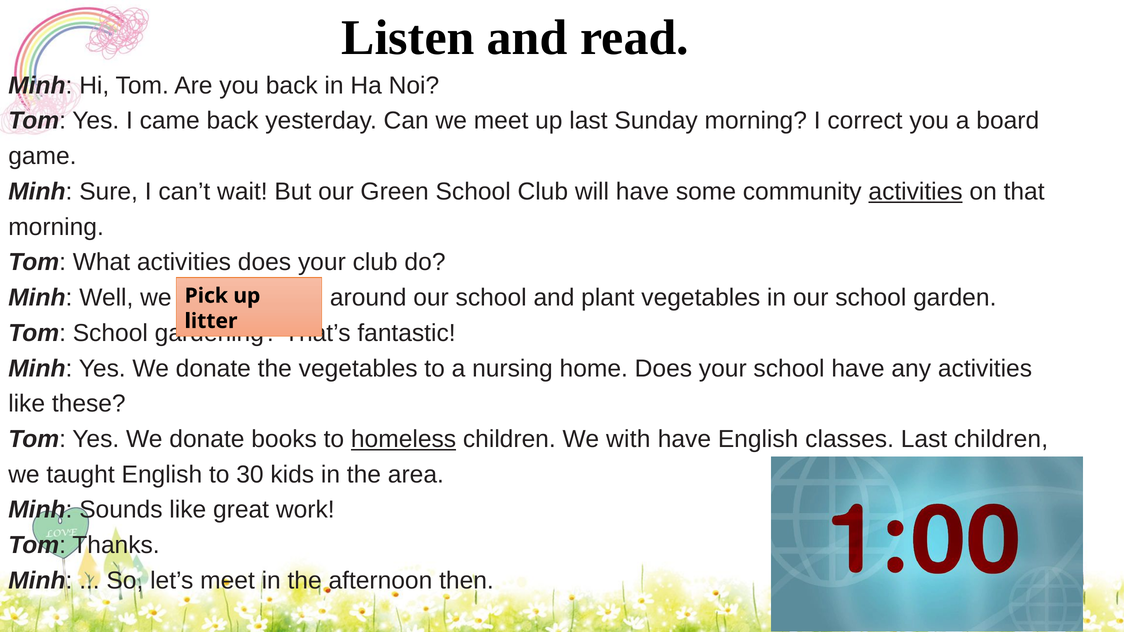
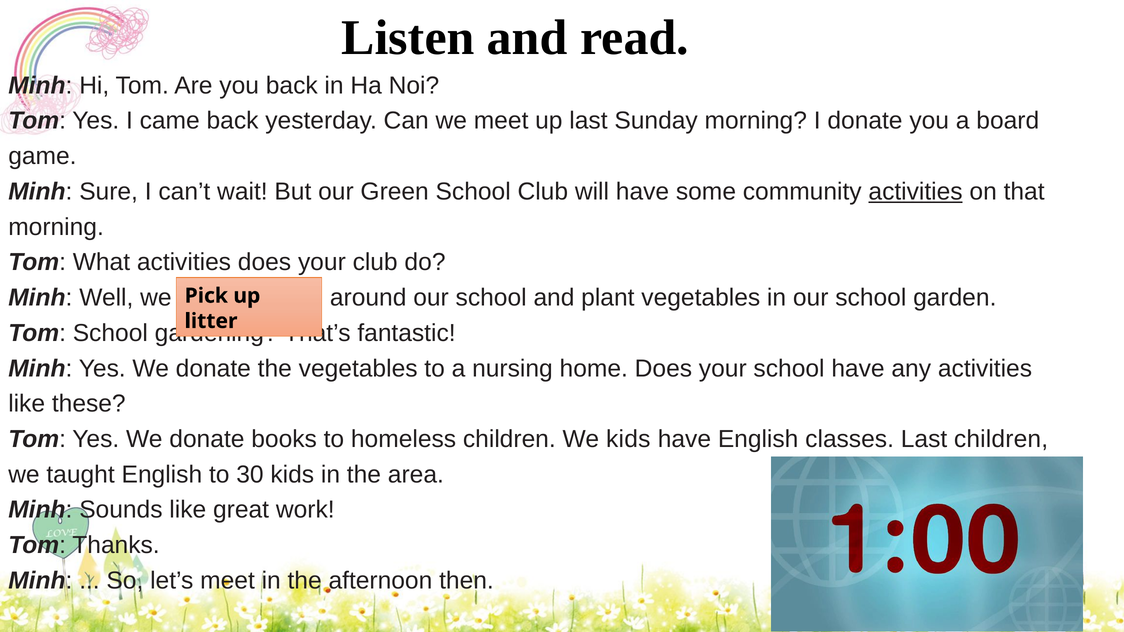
I correct: correct -> donate
homeless underline: present -> none
We with: with -> kids
